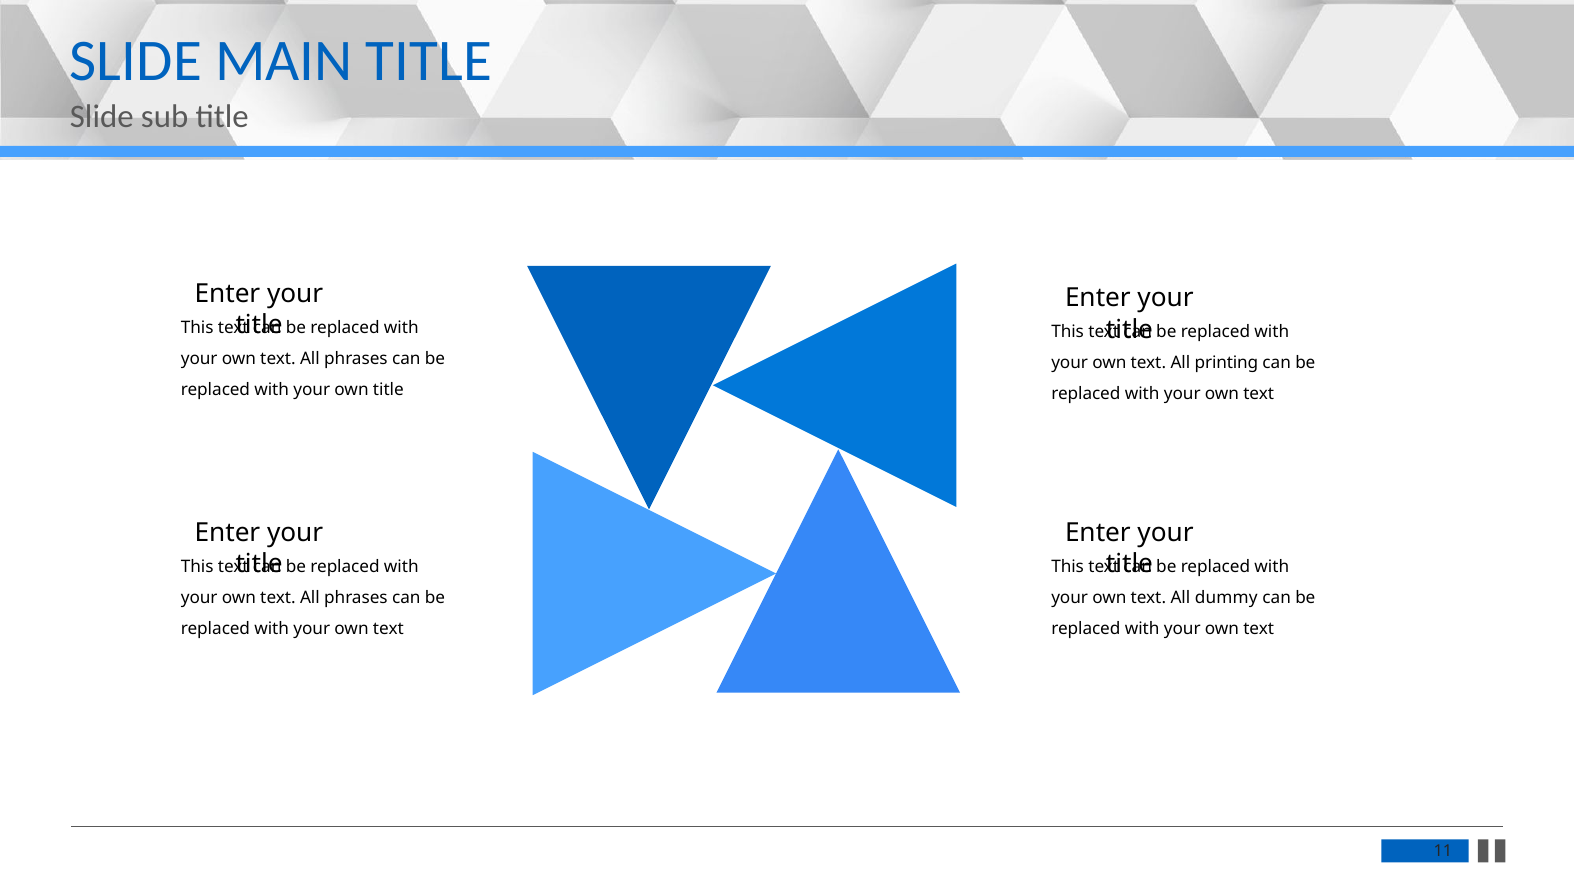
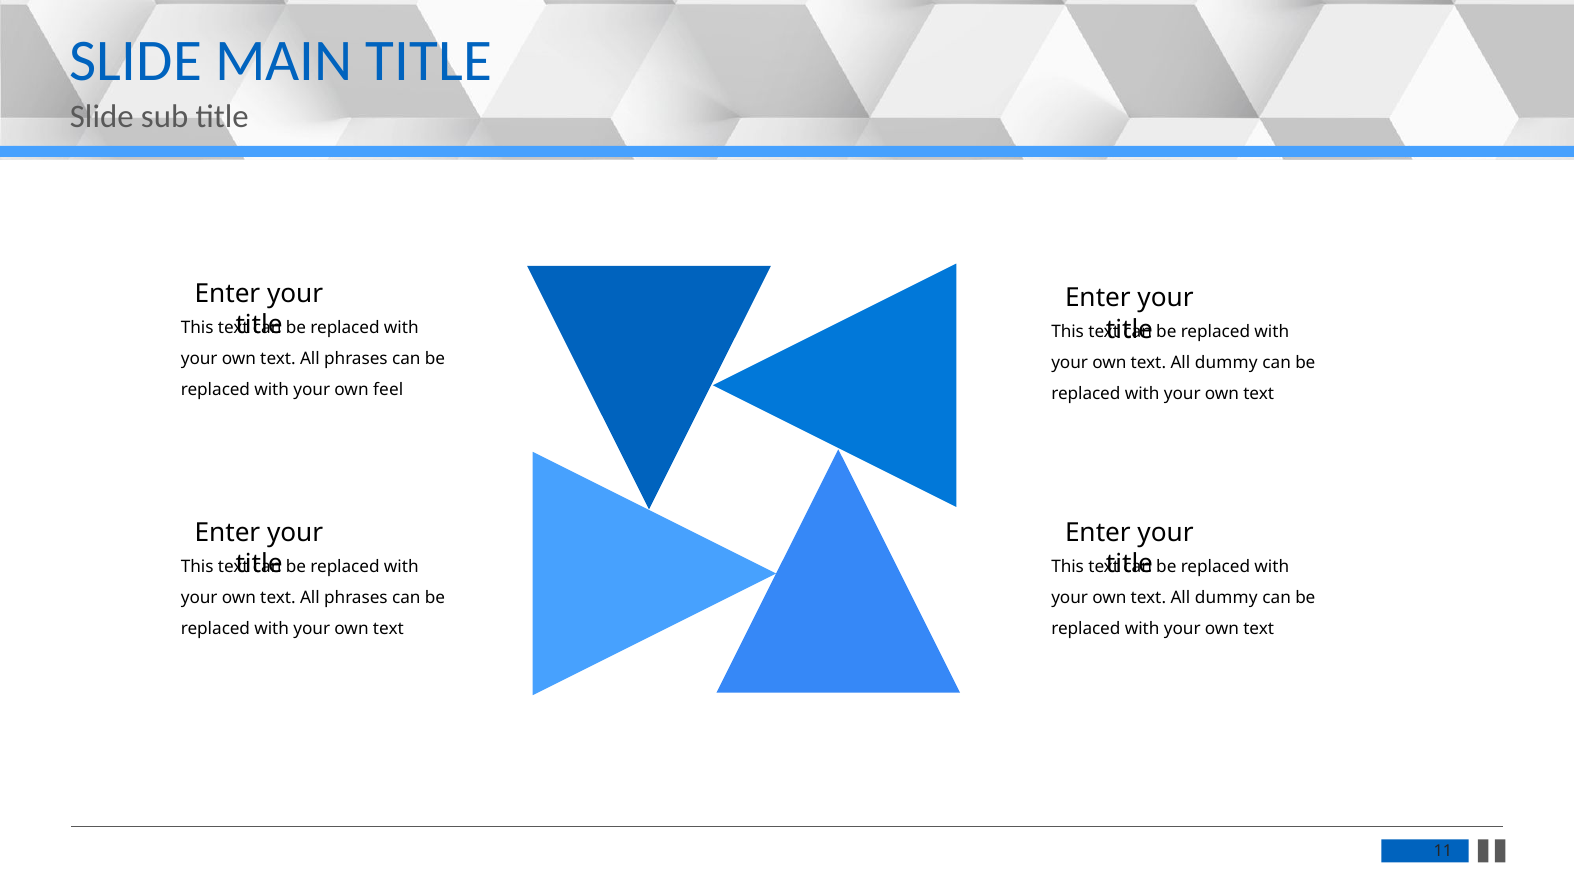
printing at (1226, 363): printing -> dummy
own title: title -> feel
